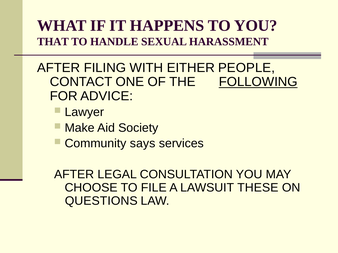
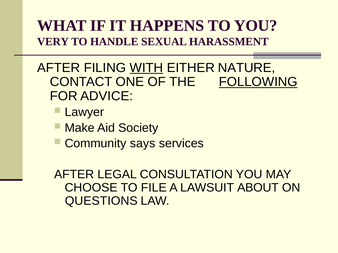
THAT: THAT -> VERY
WITH underline: none -> present
PEOPLE: PEOPLE -> NATURE
THESE: THESE -> ABOUT
